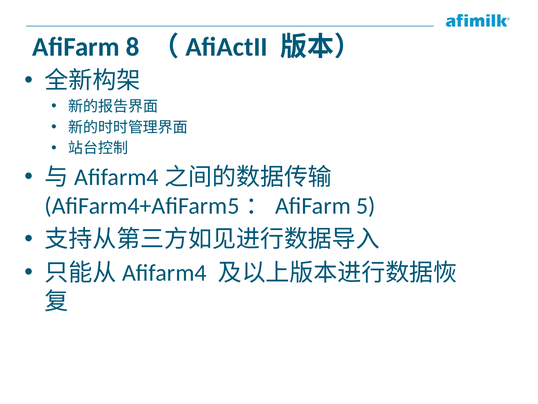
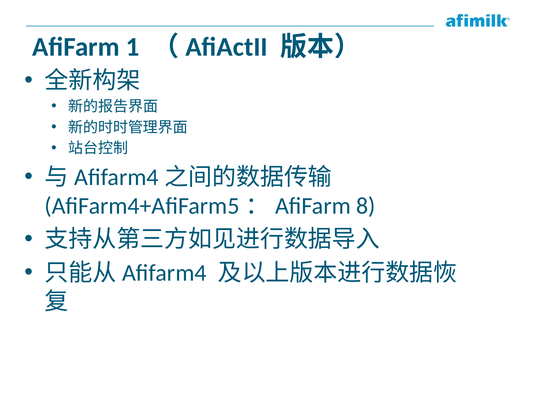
8: 8 -> 1
5: 5 -> 8
